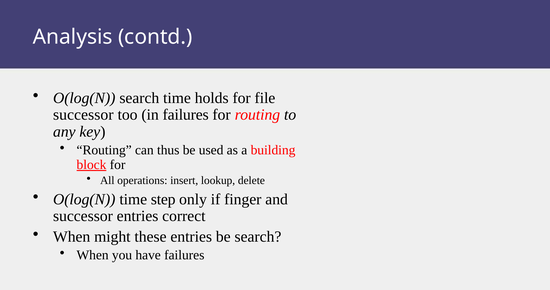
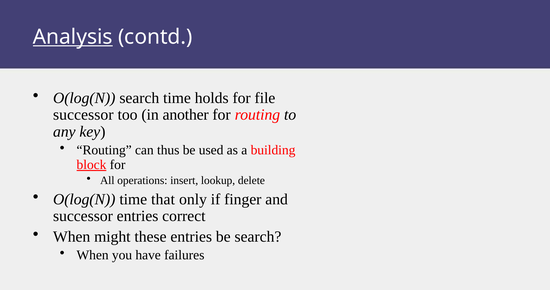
Analysis underline: none -> present
in failures: failures -> another
step: step -> that
